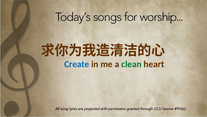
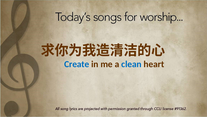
clean colour: green -> blue
